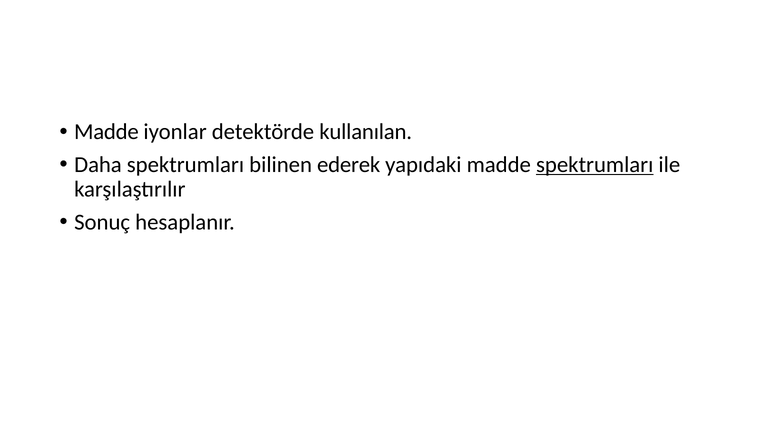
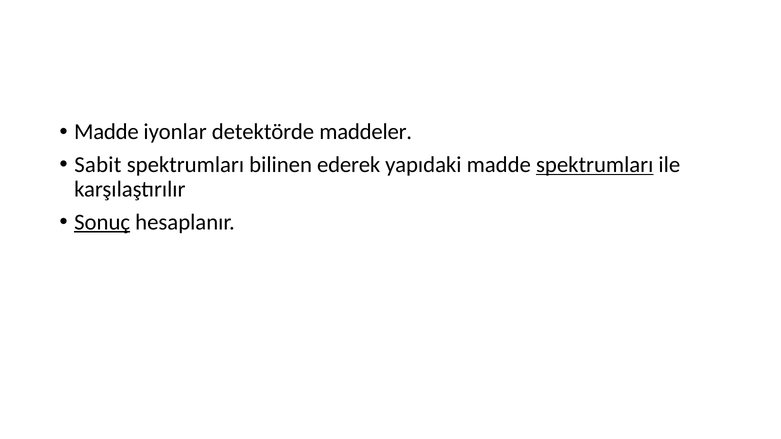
kullanılan: kullanılan -> maddeler
Daha: Daha -> Sabit
Sonuç underline: none -> present
